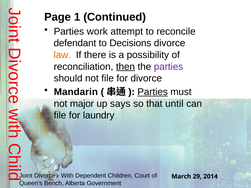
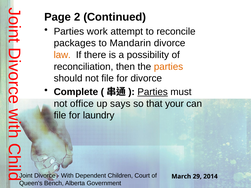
1: 1 -> 2
defendant: defendant -> packages
Decisions: Decisions -> Mandarin
then underline: present -> none
parties at (168, 67) colour: purple -> orange
Mandarin: Mandarin -> Complete
major: major -> office
until: until -> your
